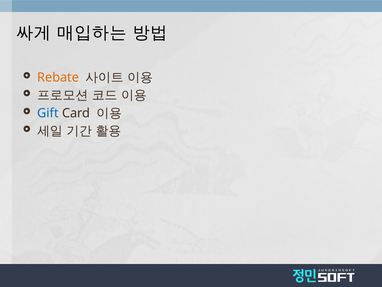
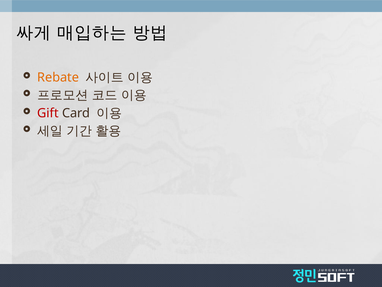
Gift colour: blue -> red
